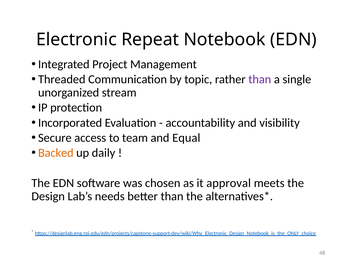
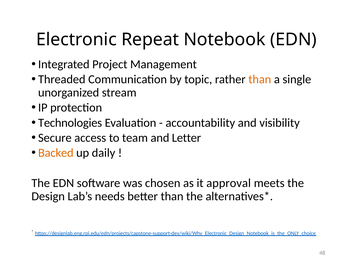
than at (260, 79) colour: purple -> orange
Incorporated: Incorporated -> Technologies
Equal: Equal -> Letter
